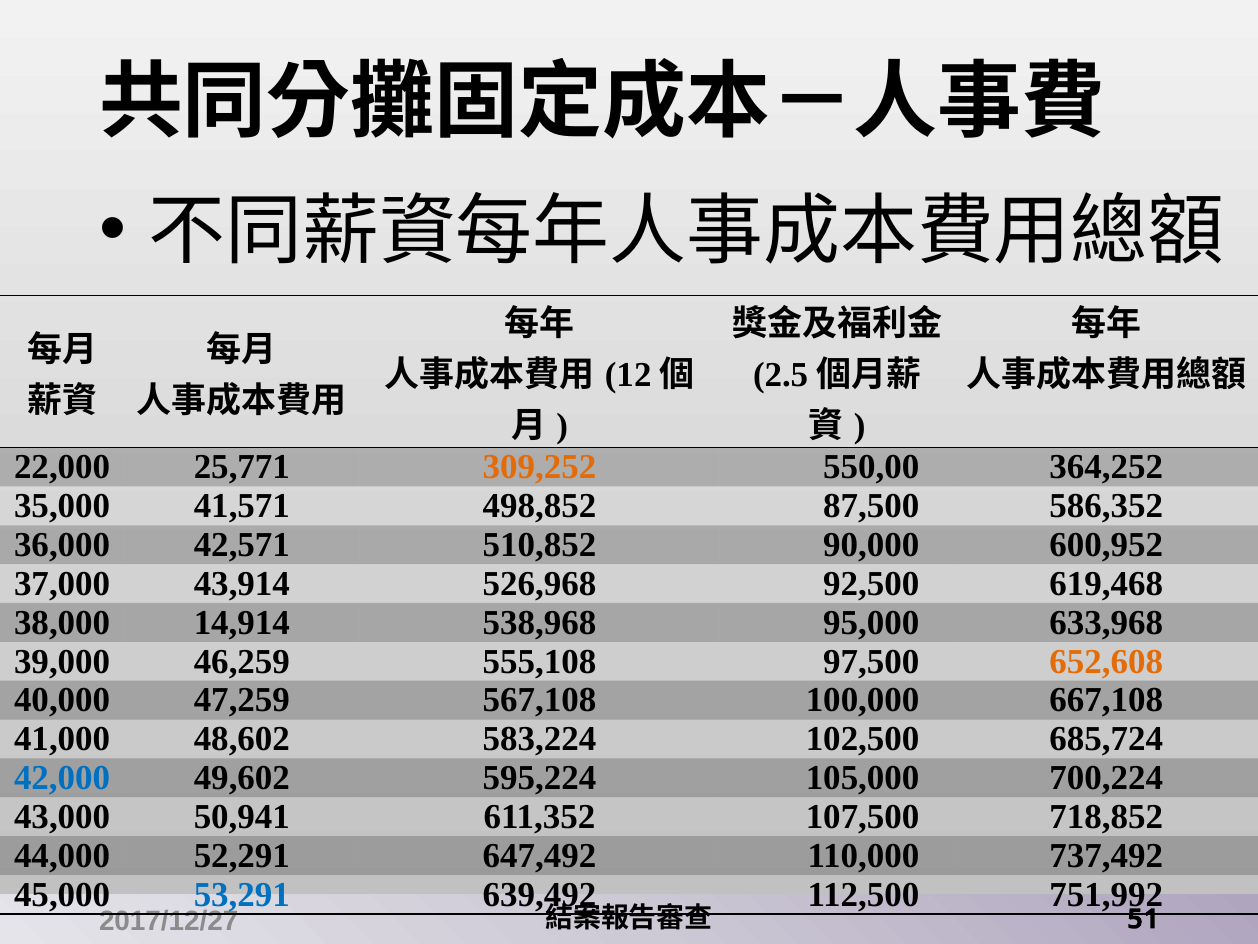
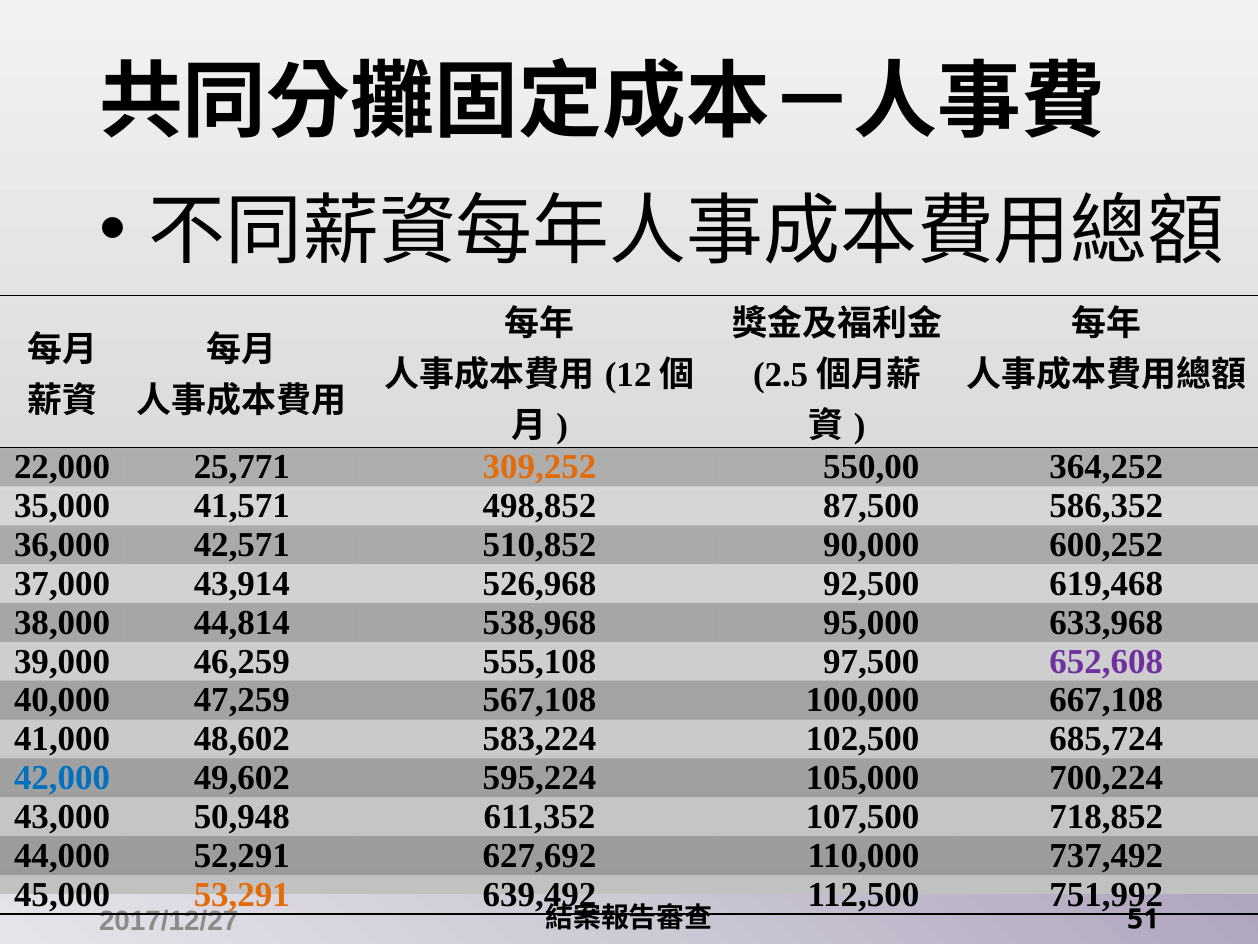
600,952: 600,952 -> 600,252
14,914: 14,914 -> 44,814
652,608 colour: orange -> purple
50,941: 50,941 -> 50,948
647,492: 647,492 -> 627,692
53,291 colour: blue -> orange
